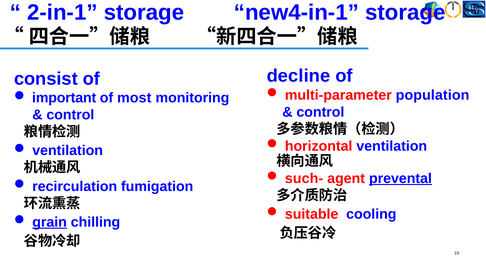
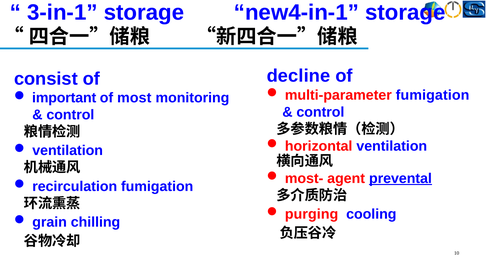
2-in-1: 2-in-1 -> 3-in-1
multi-parameter population: population -> fumigation
such-: such- -> most-
suitable: suitable -> purging
grain underline: present -> none
